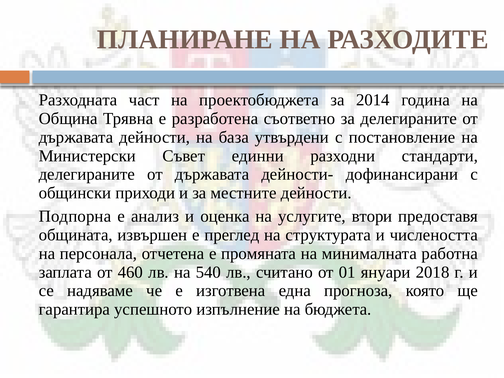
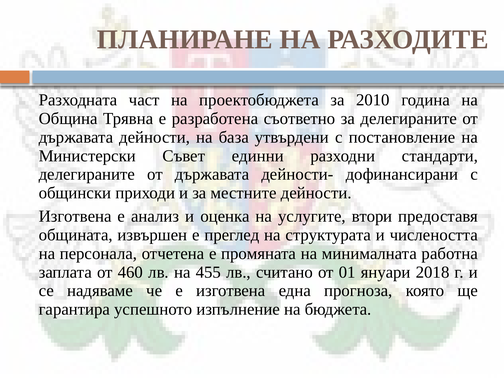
2014: 2014 -> 2010
Подпорна at (75, 216): Подпорна -> Изготвена
540: 540 -> 455
